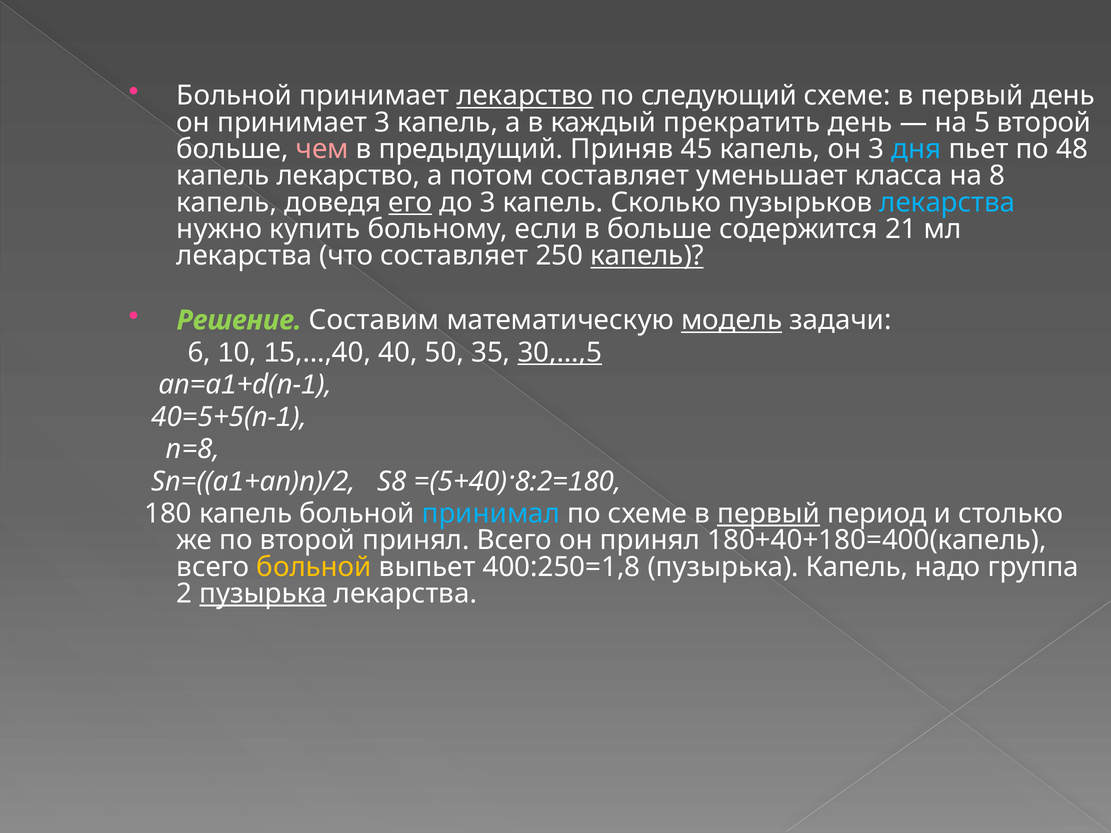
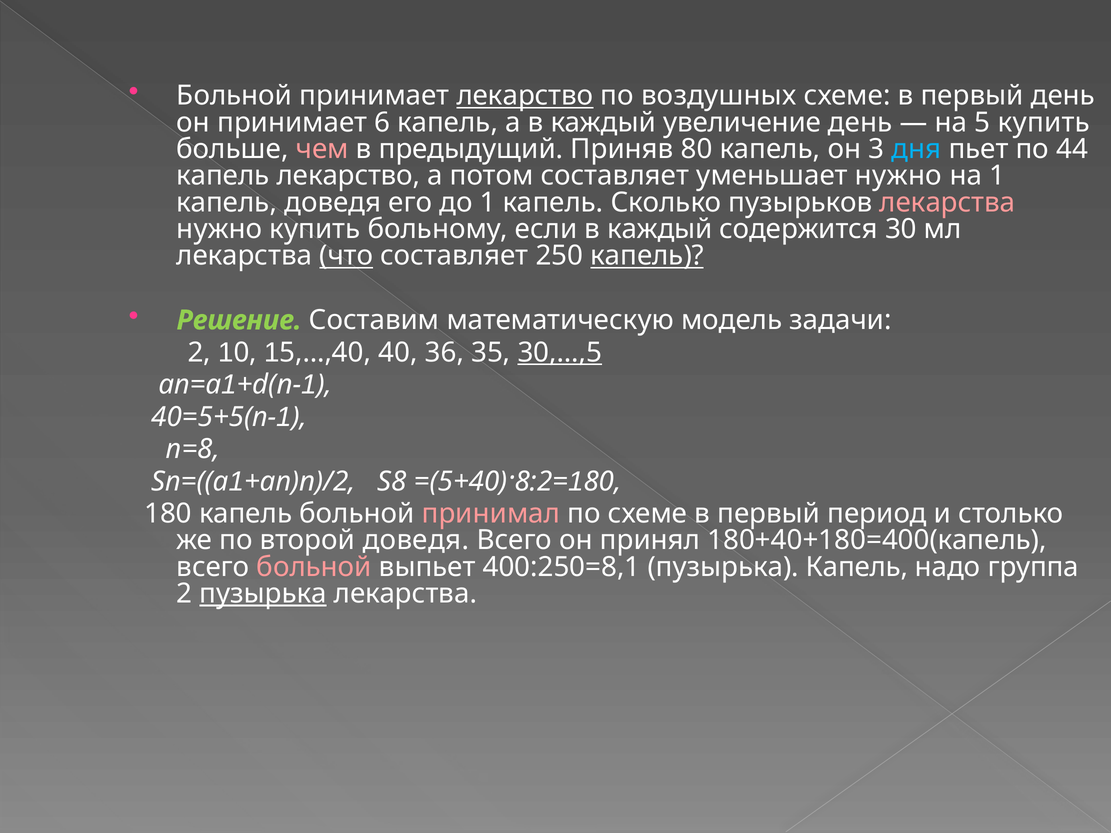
следующий: следующий -> воздушных
принимает 3: 3 -> 6
прекратить: прекратить -> увеличение
5 второй: второй -> купить
Приняв 45: 45 -> 80
48: 48 -> 44
уменьшает класса: класса -> нужно
на 8: 8 -> 1
его underline: present -> none
до 3: 3 -> 1
лекарства at (947, 202) colour: light blue -> pink
если в больше: больше -> каждый
21: 21 -> 30
что underline: none -> present
модель underline: present -> none
6 at (199, 353): 6 -> 2
50: 50 -> 36
принимал colour: light blue -> pink
первый at (769, 514) underline: present -> none
второй принял: принял -> доведя
больной at (314, 567) colour: yellow -> pink
400:250=1,8: 400:250=1,8 -> 400:250=8,1
